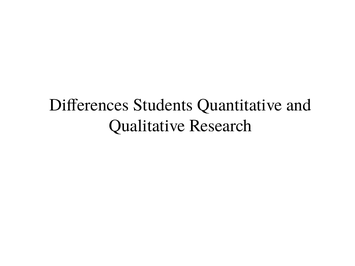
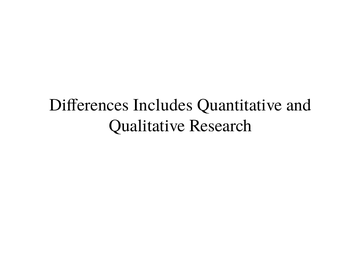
Students: Students -> Includes
